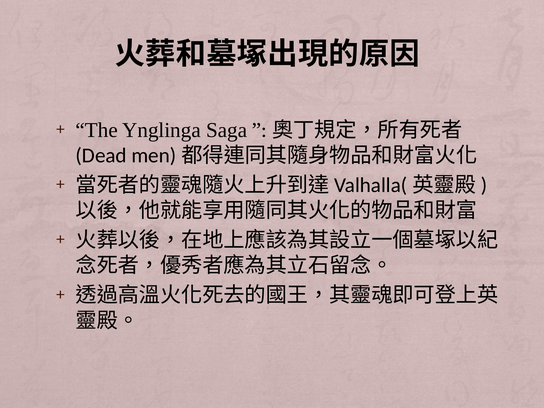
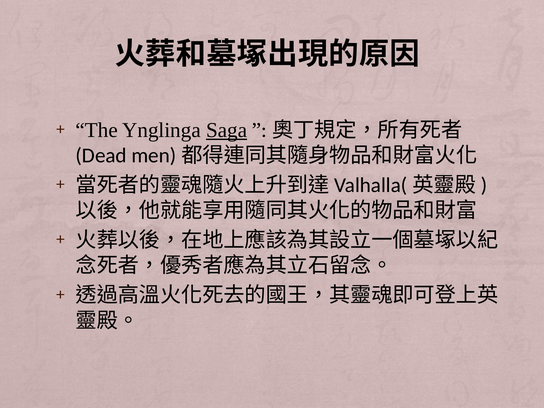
Saga underline: none -> present
